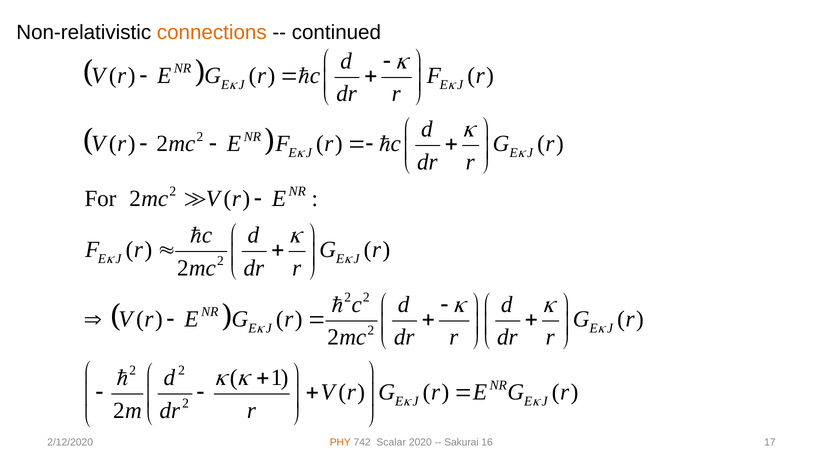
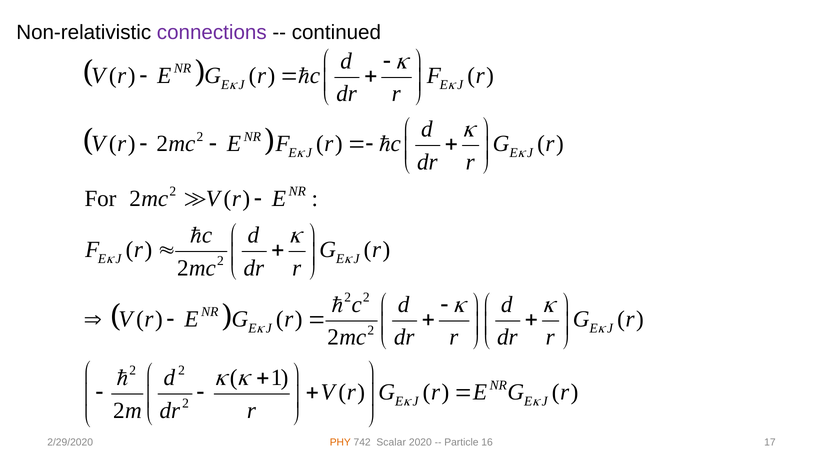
connections colour: orange -> purple
2/12/2020: 2/12/2020 -> 2/29/2020
Sakurai: Sakurai -> Particle
